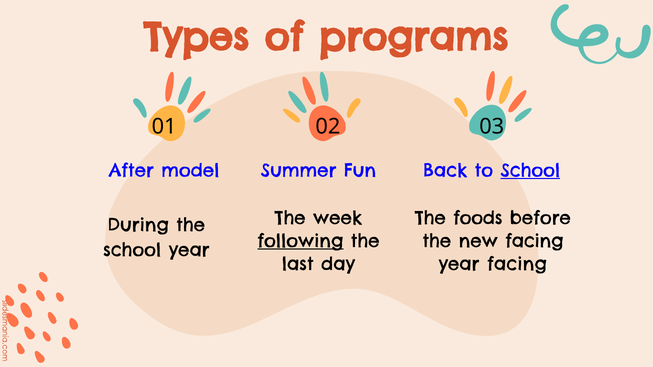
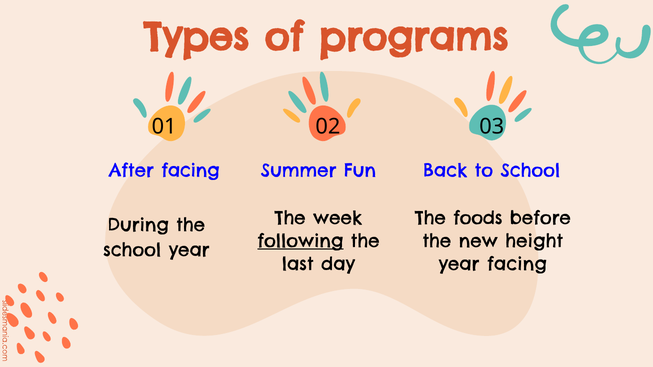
After model: model -> facing
School at (530, 171) underline: present -> none
new facing: facing -> height
